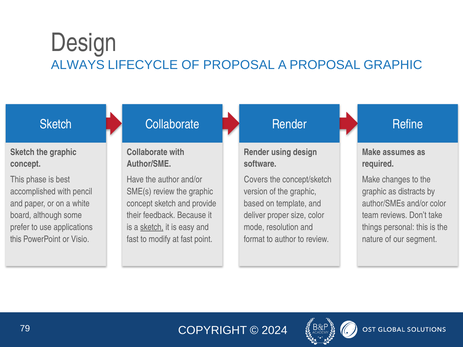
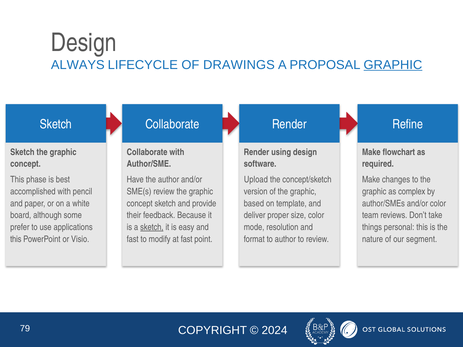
OF PROPOSAL: PROPOSAL -> DRAWINGS
GRAPHIC at (393, 65) underline: none -> present
assumes: assumes -> flowchart
Covers: Covers -> Upload
distracts: distracts -> complex
